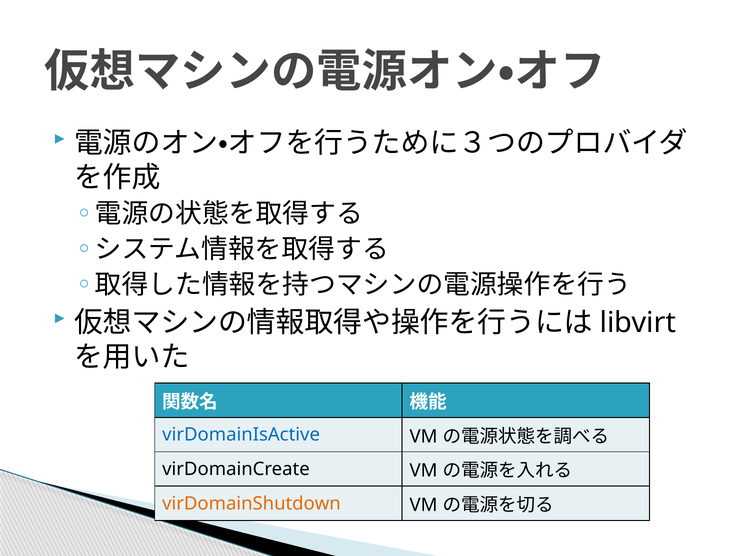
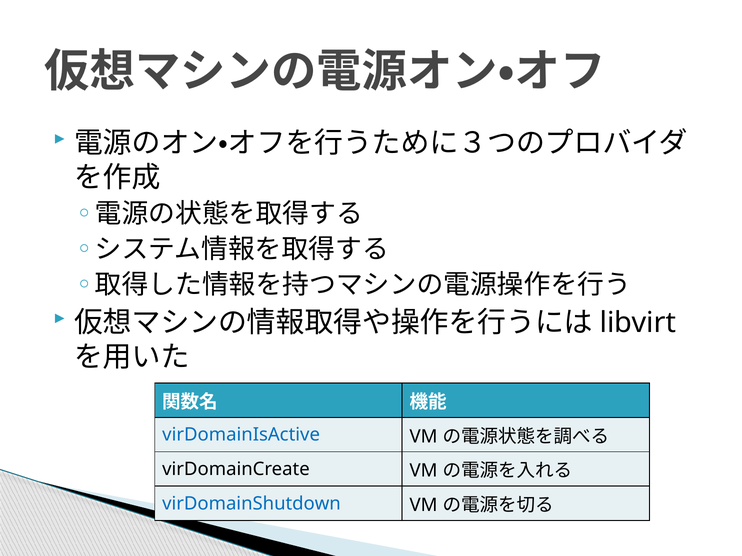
virDomainShutdown colour: orange -> blue
